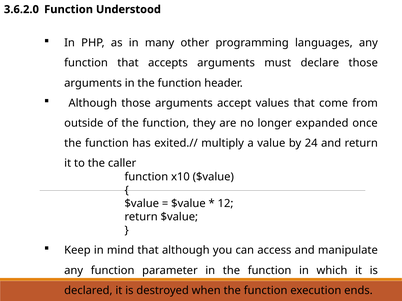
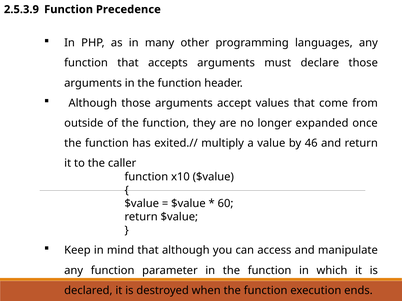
3.6.2.0: 3.6.2.0 -> 2.5.3.9
Understood: Understood -> Precedence
24: 24 -> 46
12: 12 -> 60
